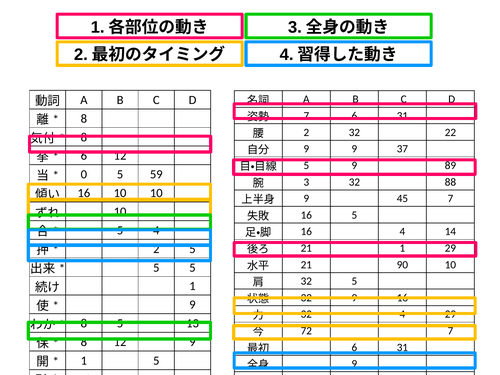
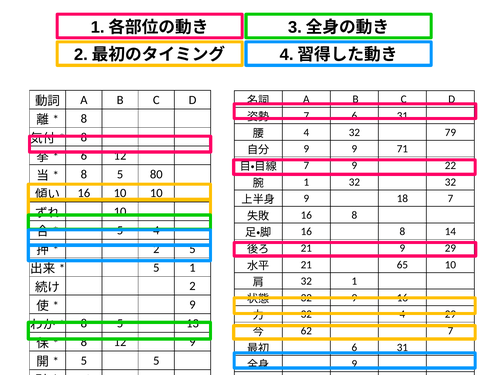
2 at (306, 132): 2 -> 4
22: 22 -> 79
37: 37 -> 71
5 at (306, 165): 5 -> 7
89: 89 -> 22
0 at (84, 174): 0 -> 8
59: 59 -> 80
3 at (306, 182): 3 -> 1
32 88: 88 -> 32
45: 45 -> 18
5 at (354, 215): 5 -> 8
4 at (402, 232): 4 -> 8
21 1: 1 -> 9
90: 90 -> 65
5 5: 5 -> 1
32 5: 5 -> 1
1 at (192, 286): 1 -> 2
72: 72 -> 62
1 at (84, 361): 1 -> 5
